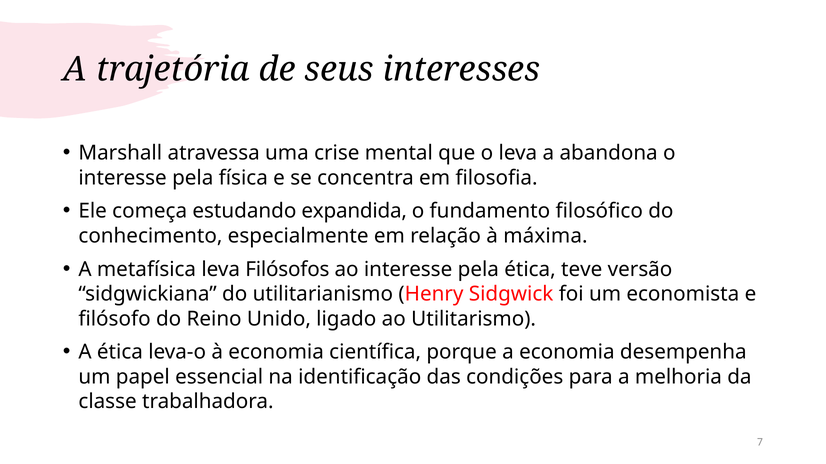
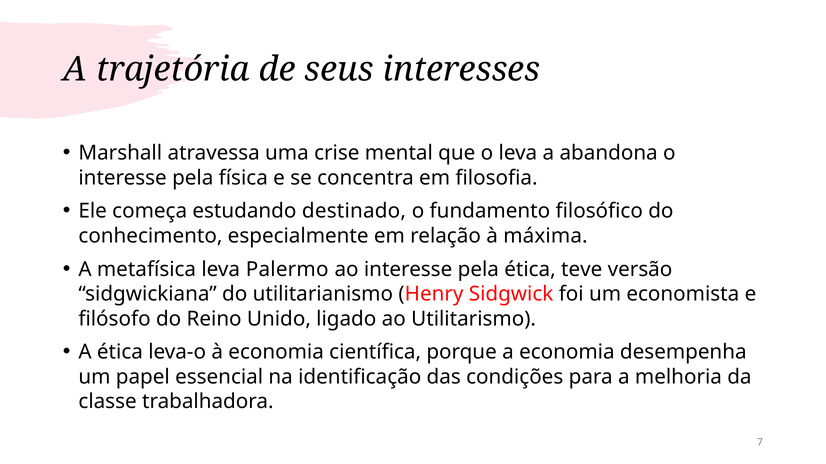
expandida: expandida -> destinado
Filósofos: Filósofos -> Palermo
